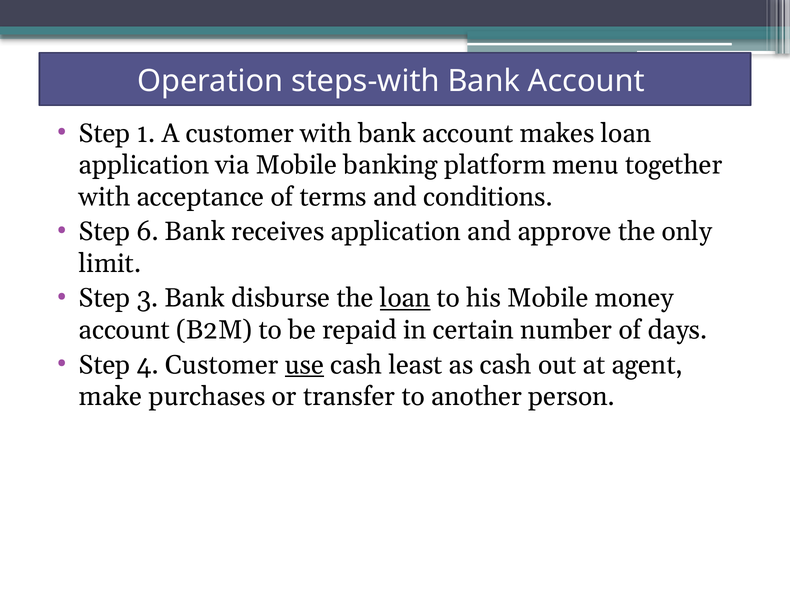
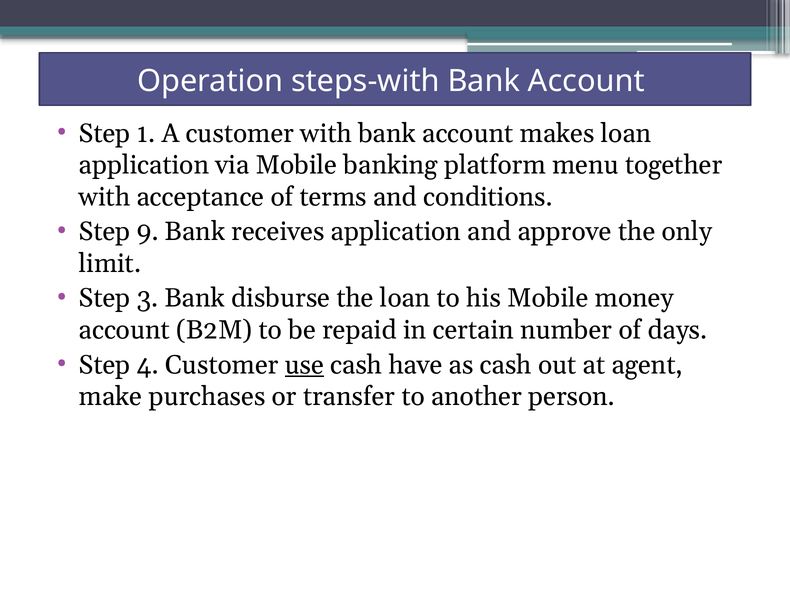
6: 6 -> 9
loan at (405, 298) underline: present -> none
least: least -> have
